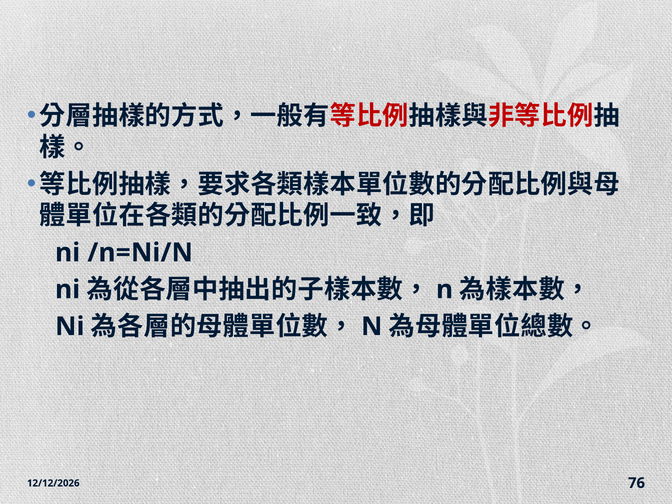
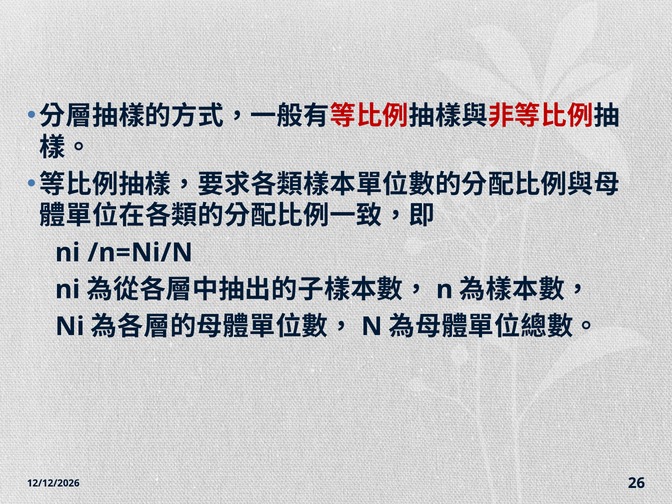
76: 76 -> 26
